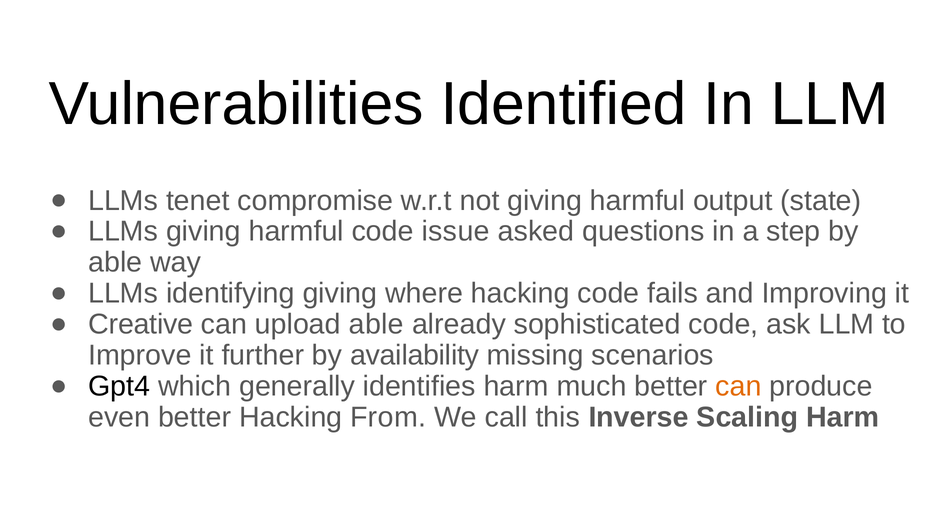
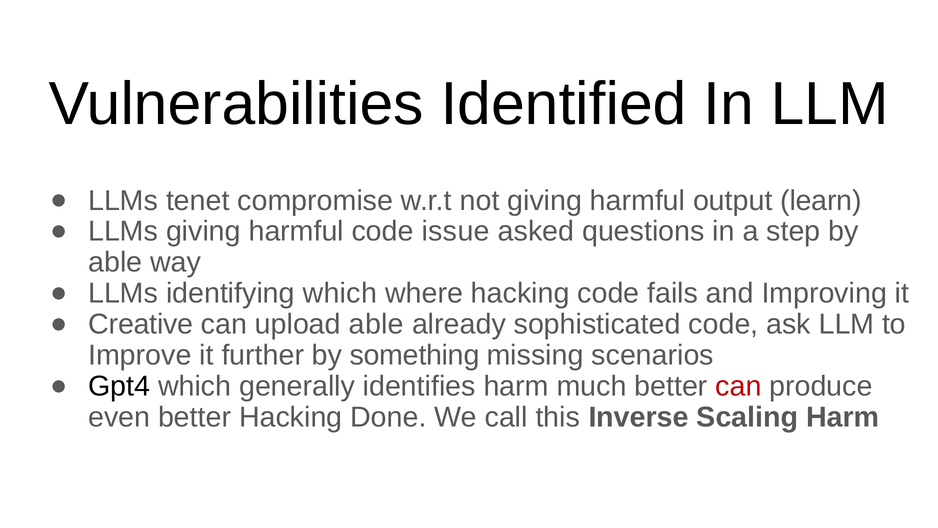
state: state -> learn
identifying giving: giving -> which
availability: availability -> something
can at (738, 386) colour: orange -> red
From: From -> Done
